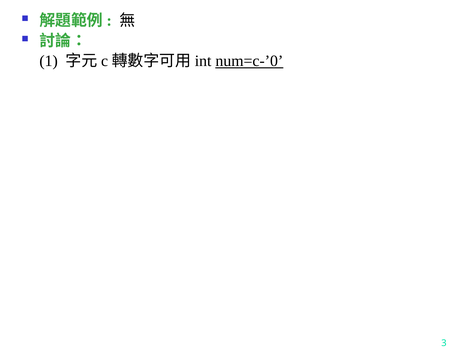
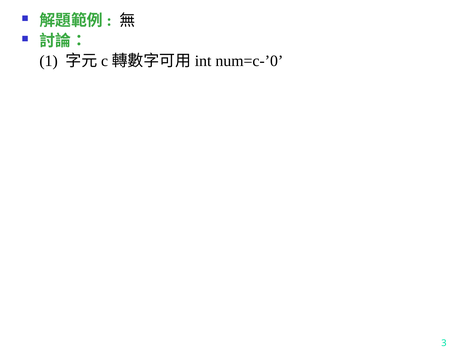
num=c-’0 underline: present -> none
